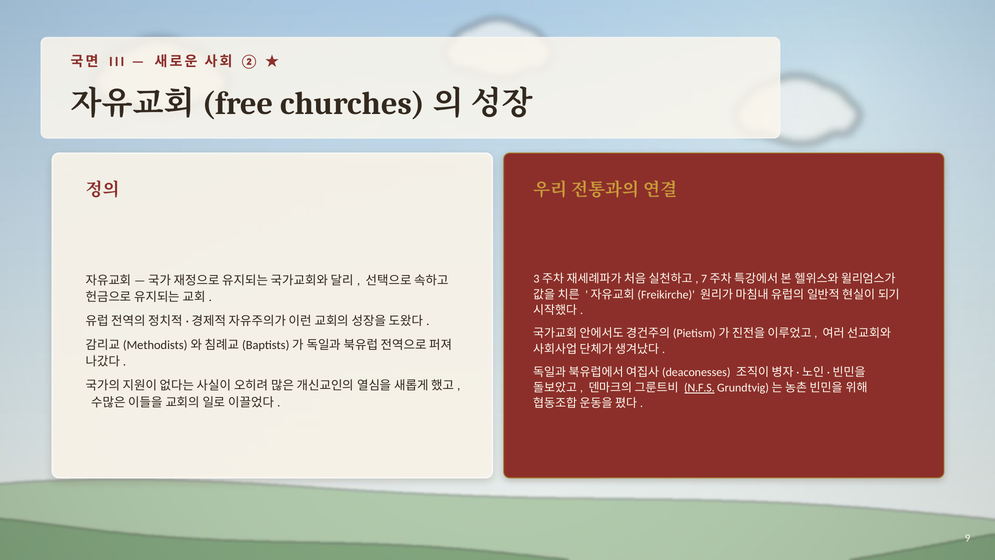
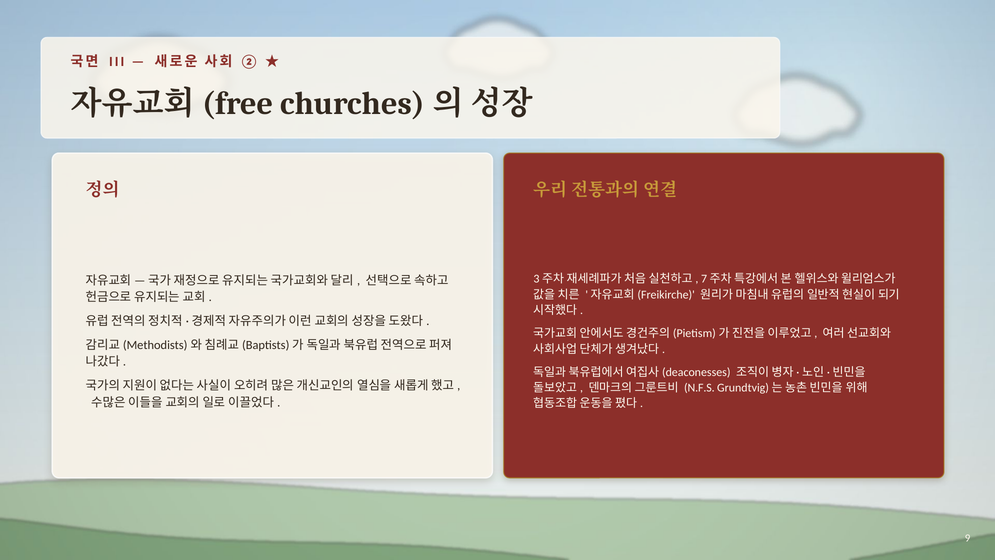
N.F.S underline: present -> none
